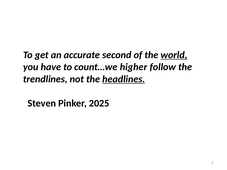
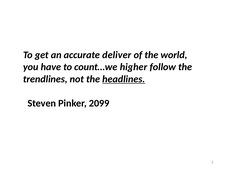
second: second -> deliver
world underline: present -> none
2025: 2025 -> 2099
